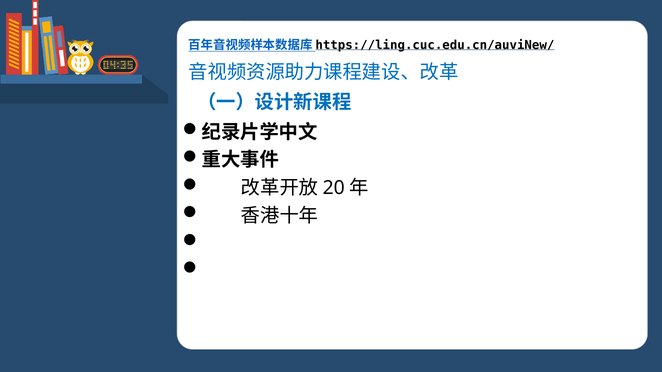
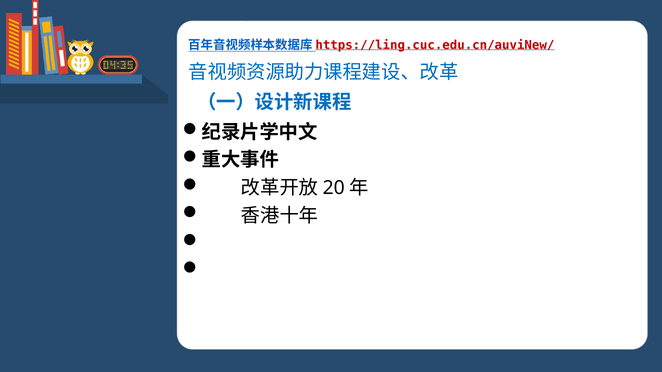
https://ling.cuc.edu.cn/auviNew/ colour: black -> red
